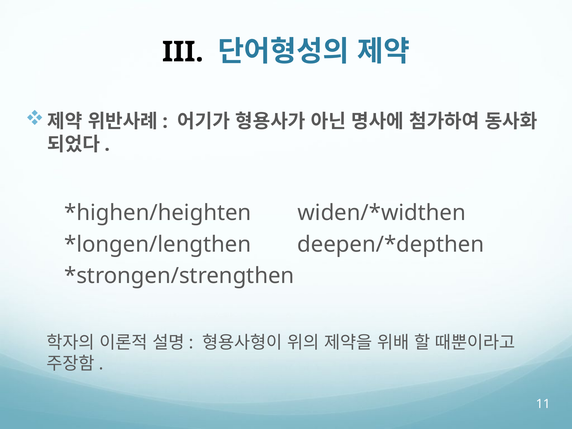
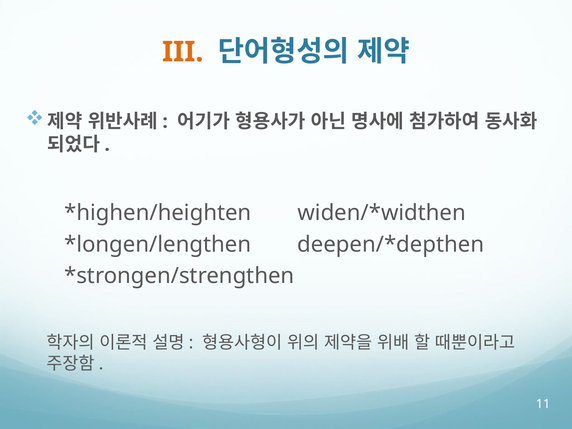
III colour: black -> orange
